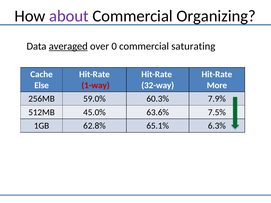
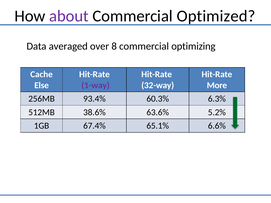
Organizing: Organizing -> Optimized
averaged underline: present -> none
0: 0 -> 8
saturating: saturating -> optimizing
1-way colour: red -> purple
59.0%: 59.0% -> 93.4%
7.9%: 7.9% -> 6.3%
45.0%: 45.0% -> 38.6%
7.5%: 7.5% -> 5.2%
62.8%: 62.8% -> 67.4%
6.3%: 6.3% -> 6.6%
